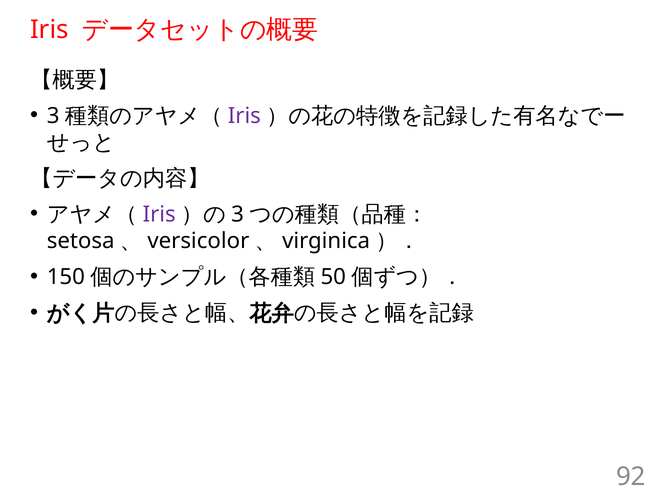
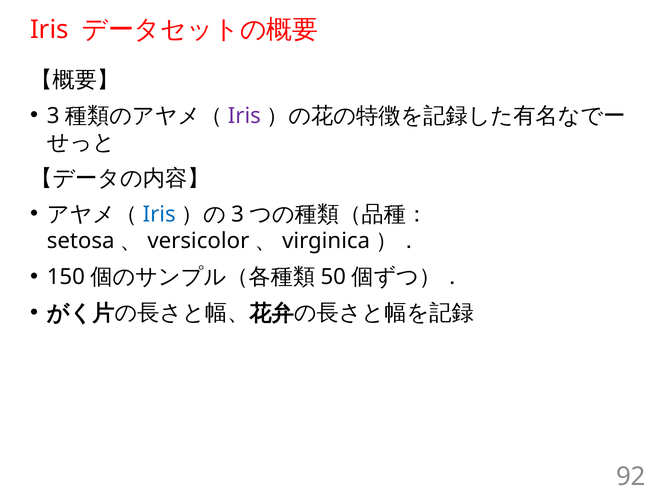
Iris at (159, 215) colour: purple -> blue
